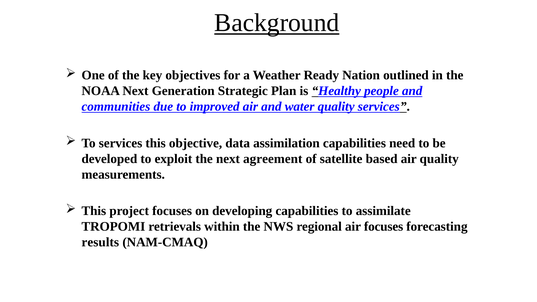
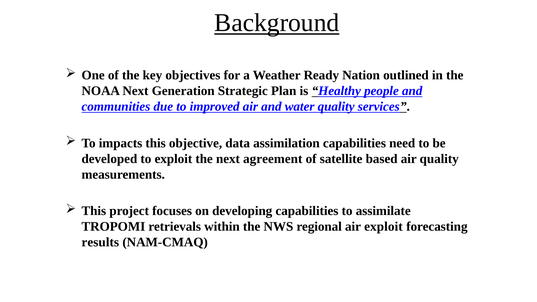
To services: services -> impacts
air focuses: focuses -> exploit
